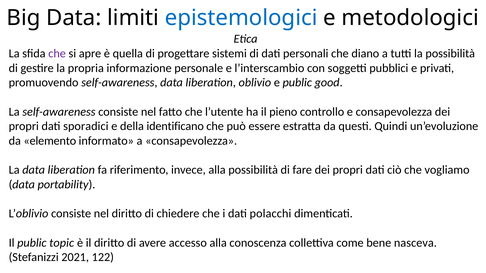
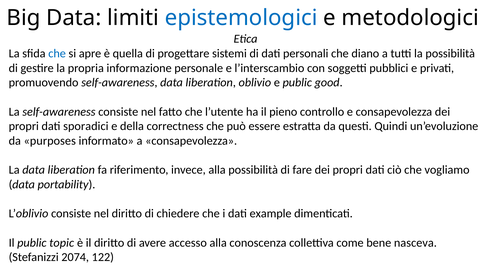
che at (57, 54) colour: purple -> blue
identificano: identificano -> correctness
elemento: elemento -> purposes
polacchi: polacchi -> example
2021: 2021 -> 2074
